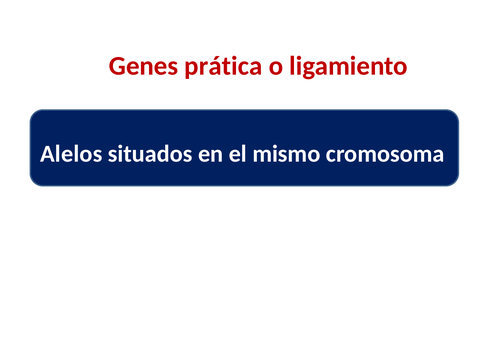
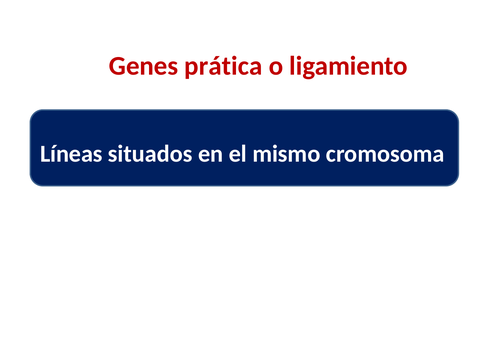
Alelos: Alelos -> Líneas
